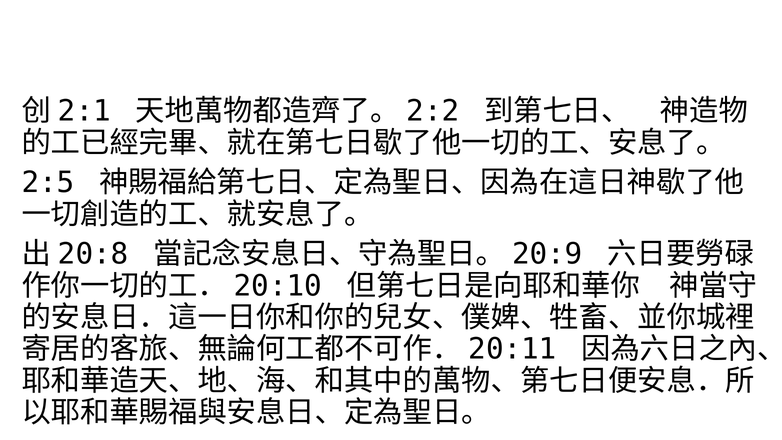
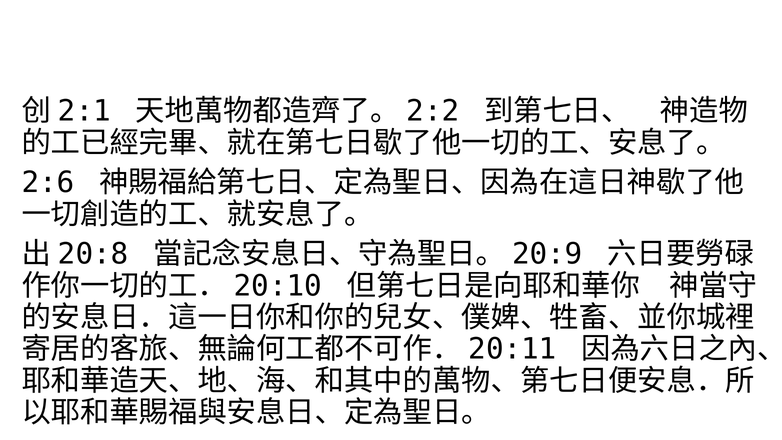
2:5: 2:5 -> 2:6
